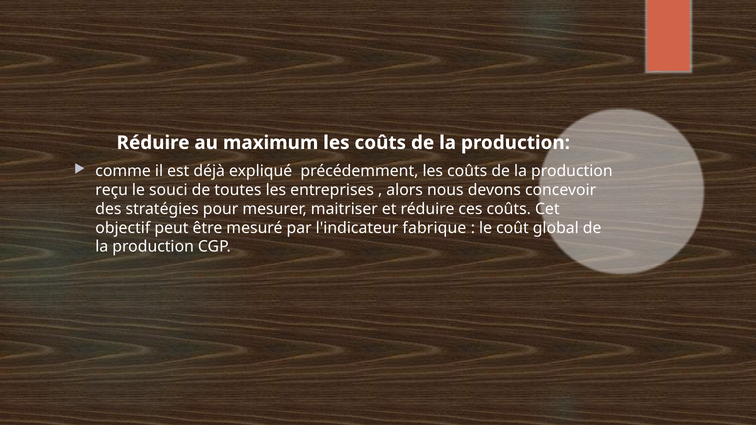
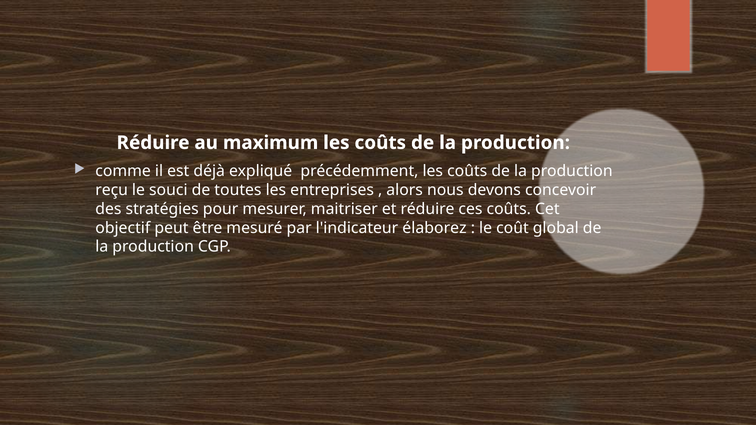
fabrique: fabrique -> élaborez
